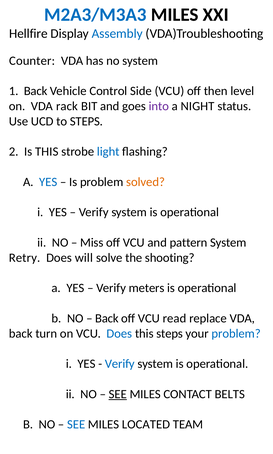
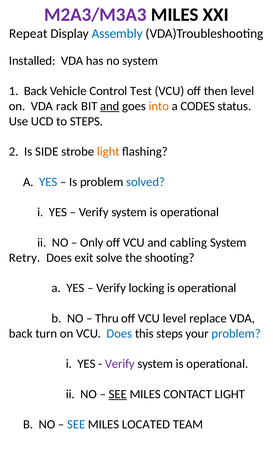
M2A3/M3A3 colour: blue -> purple
Hellfire: Hellfire -> Repeat
Counter: Counter -> Installed
Side: Side -> Test
and at (110, 106) underline: none -> present
into colour: purple -> orange
NIGHT: NIGHT -> CODES
Is THIS: THIS -> SIDE
light at (108, 152) colour: blue -> orange
solved colour: orange -> blue
Miss: Miss -> Only
pattern: pattern -> cabling
will: will -> exit
meters: meters -> locking
Back at (107, 319): Back -> Thru
VCU read: read -> level
Verify at (120, 365) colour: blue -> purple
CONTACT BELTS: BELTS -> LIGHT
